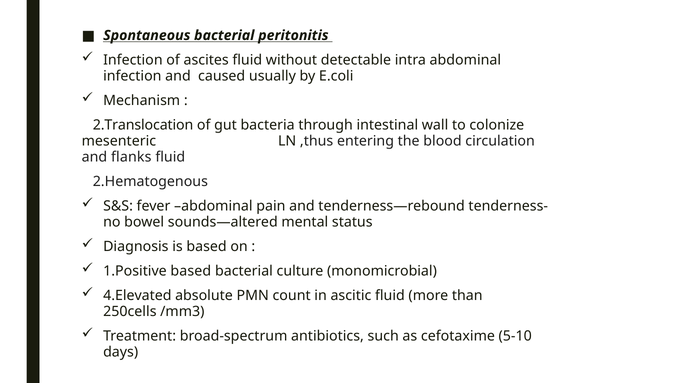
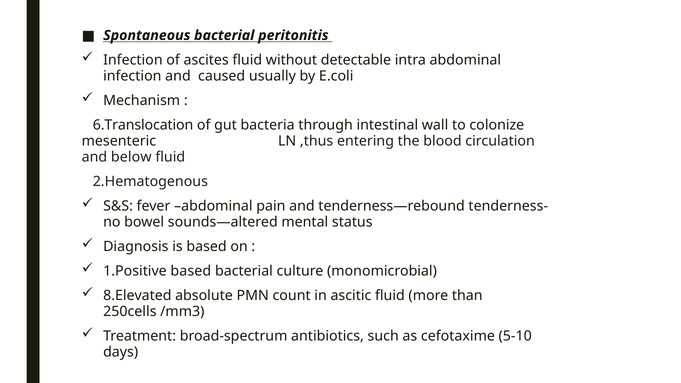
2.Translocation: 2.Translocation -> 6.Translocation
flanks: flanks -> below
4.Elevated: 4.Elevated -> 8.Elevated
